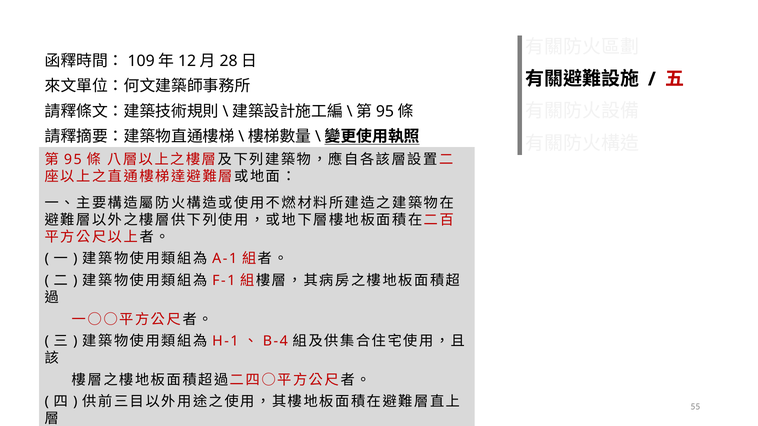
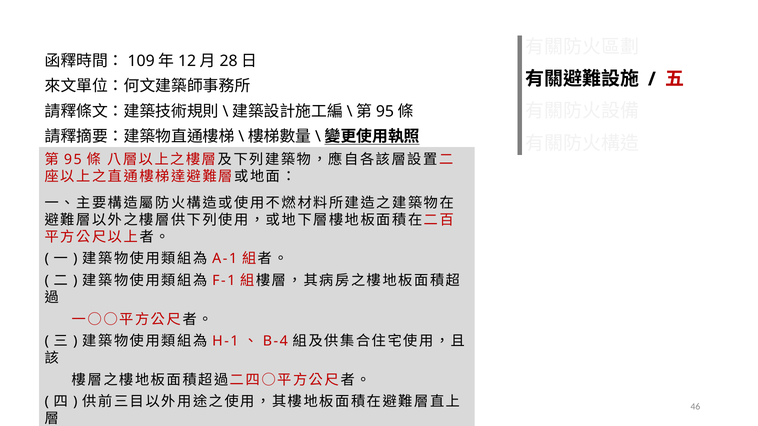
55: 55 -> 46
